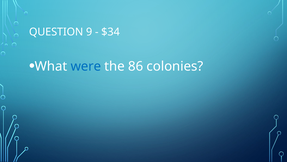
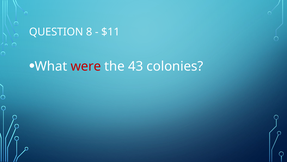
9: 9 -> 8
$34: $34 -> $11
were colour: blue -> red
86: 86 -> 43
